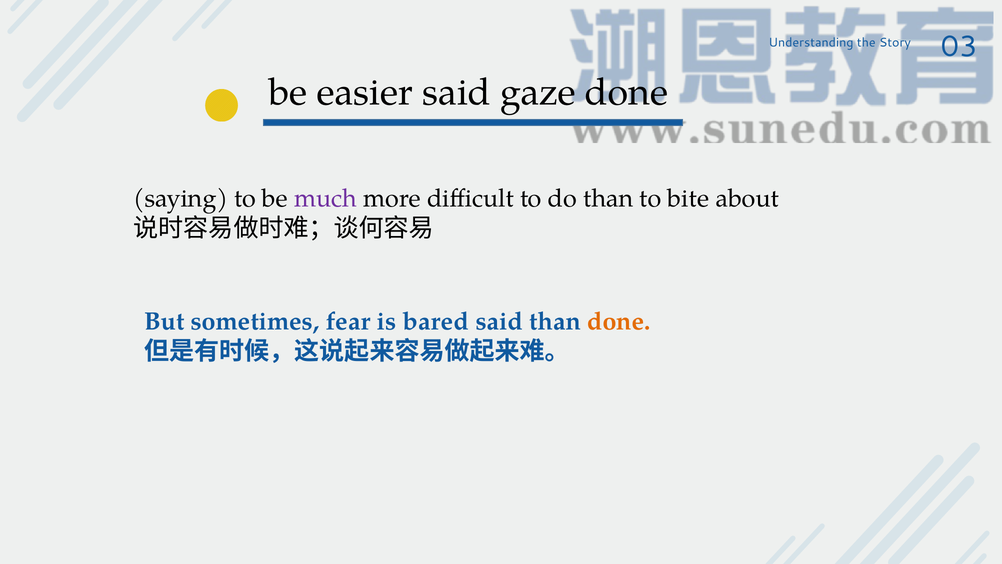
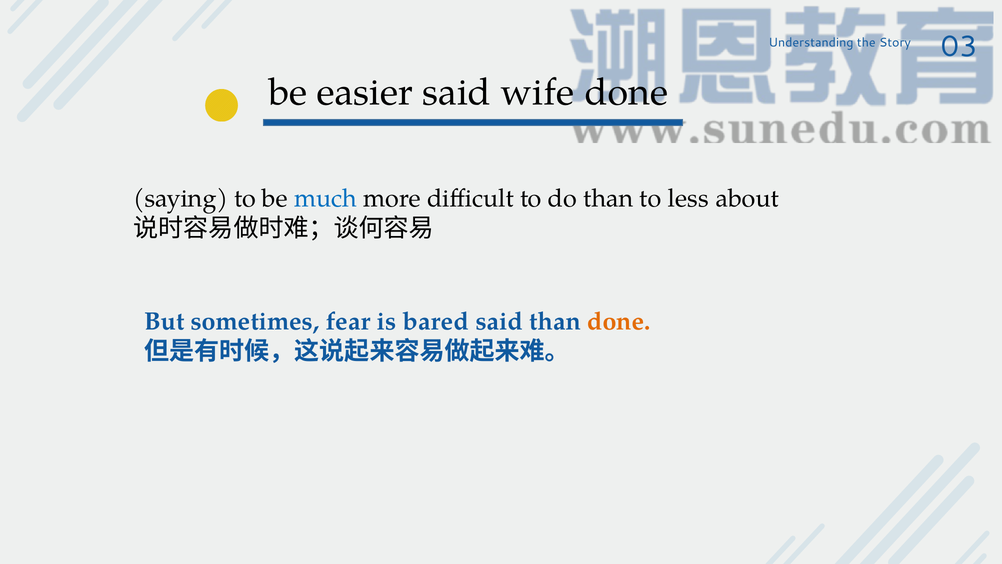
gaze: gaze -> wife
much colour: purple -> blue
bite: bite -> less
